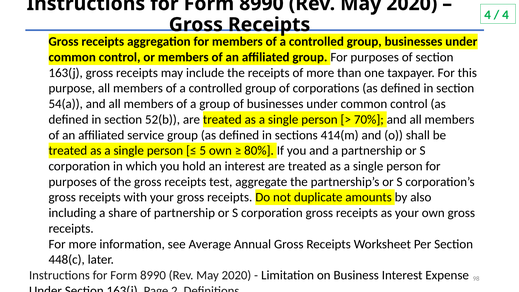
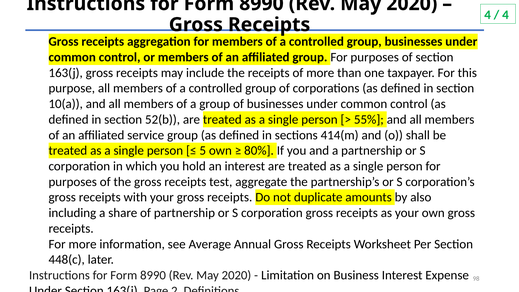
54(a: 54(a -> 10(a
70%: 70% -> 55%
